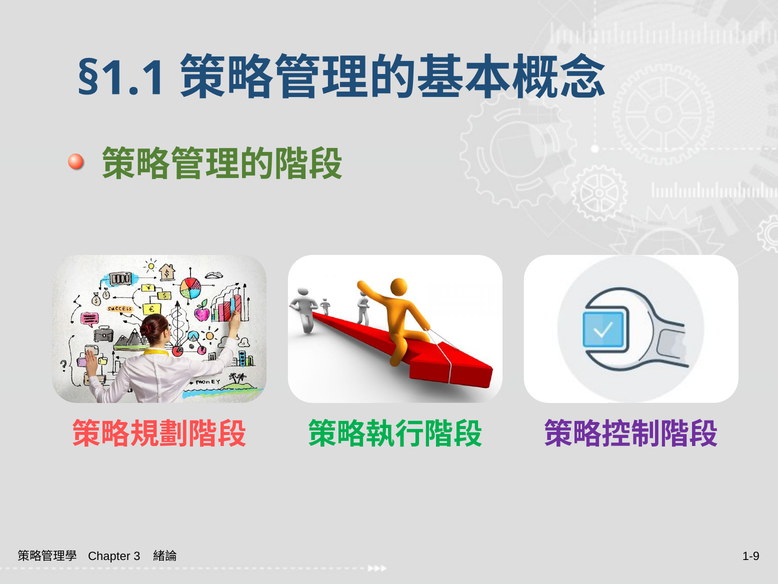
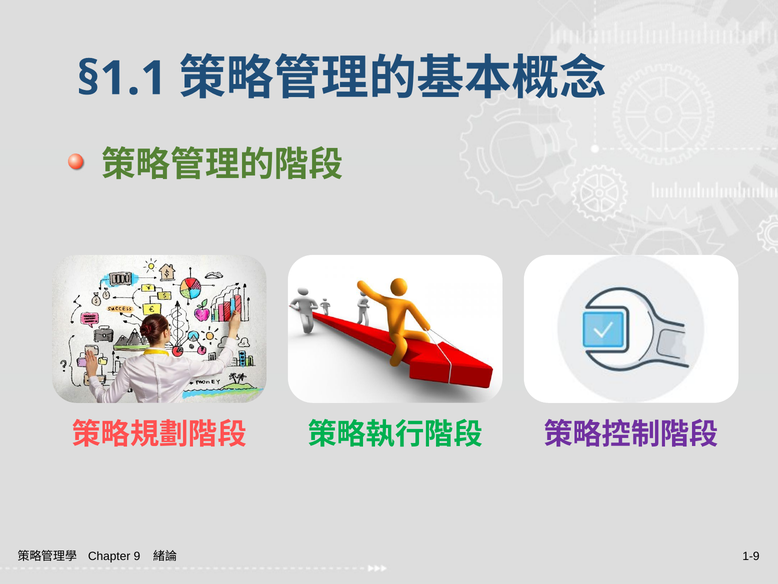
3: 3 -> 9
